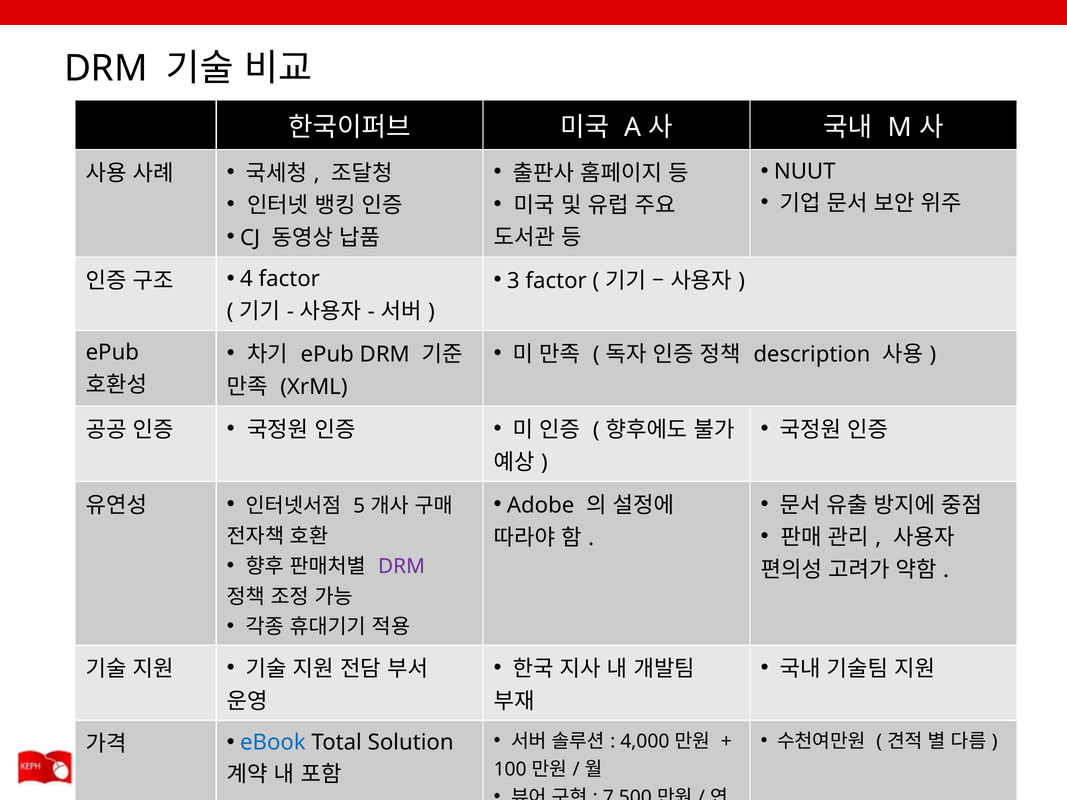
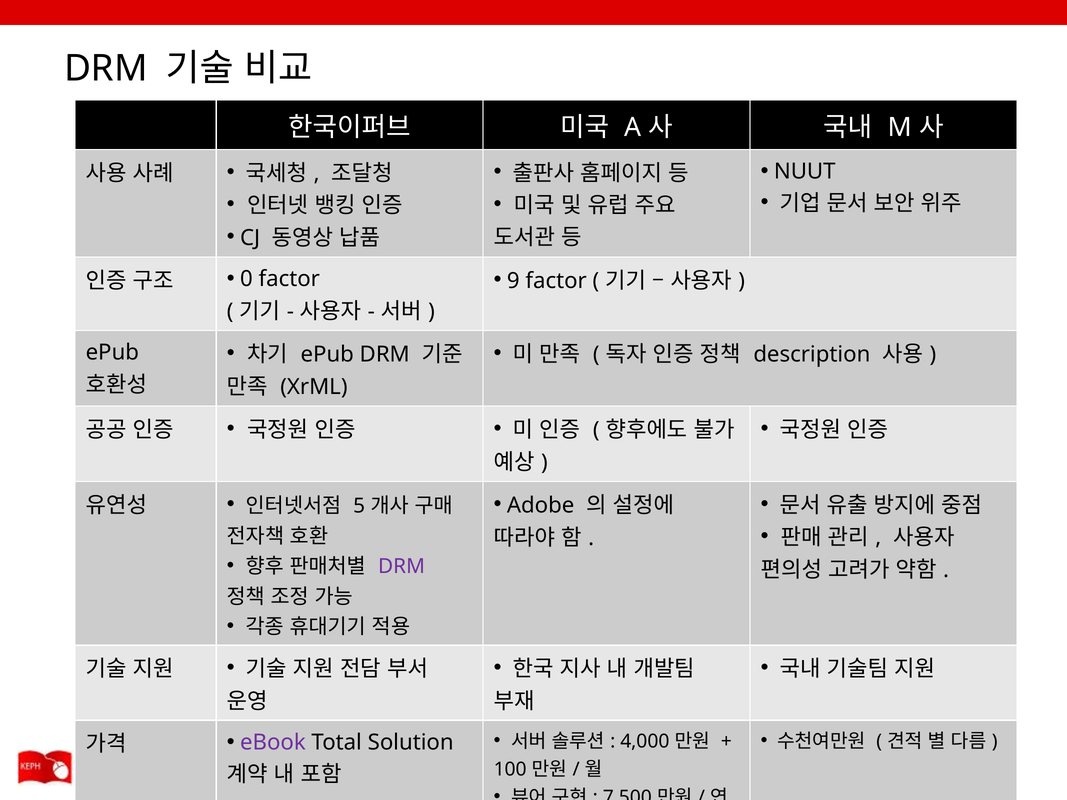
3: 3 -> 9
4: 4 -> 0
eBook colour: blue -> purple
